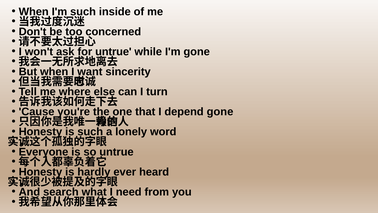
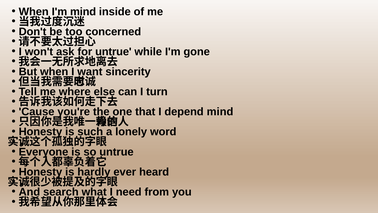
I'm such: such -> mind
depend gone: gone -> mind
